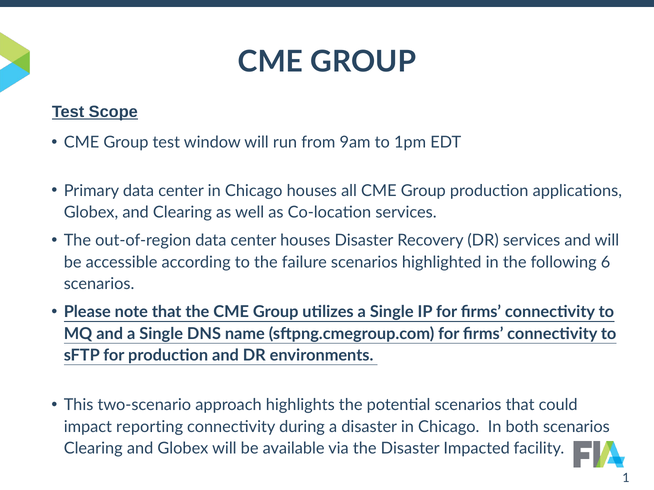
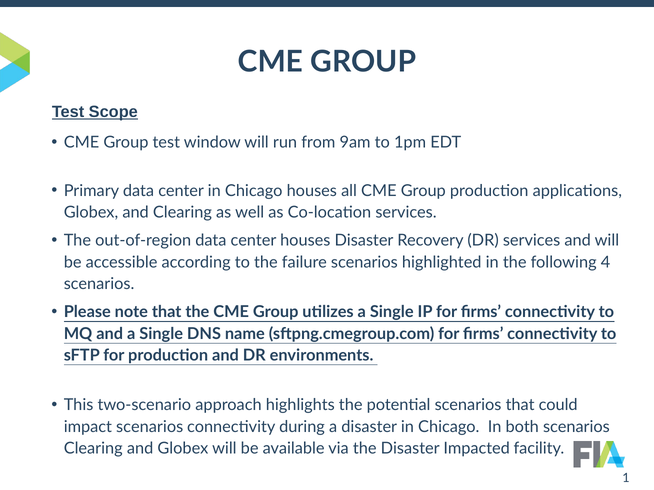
6: 6 -> 4
impact reporting: reporting -> scenarios
